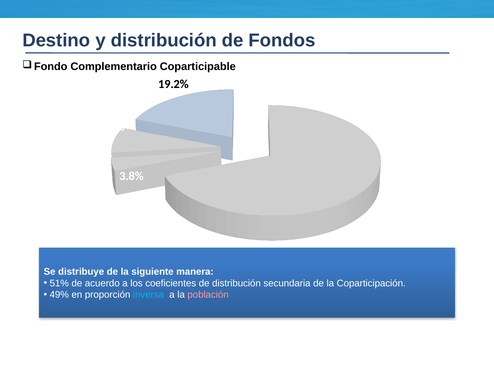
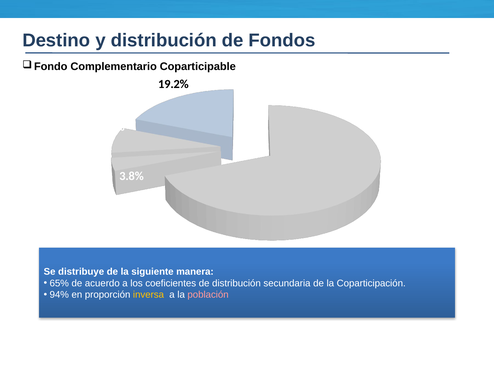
51%: 51% -> 65%
49%: 49% -> 94%
inversa colour: light blue -> yellow
